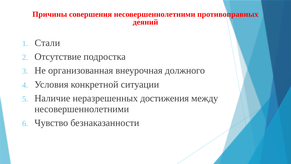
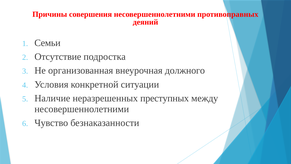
Стали: Стали -> Семьи
достижения: достижения -> преступных
